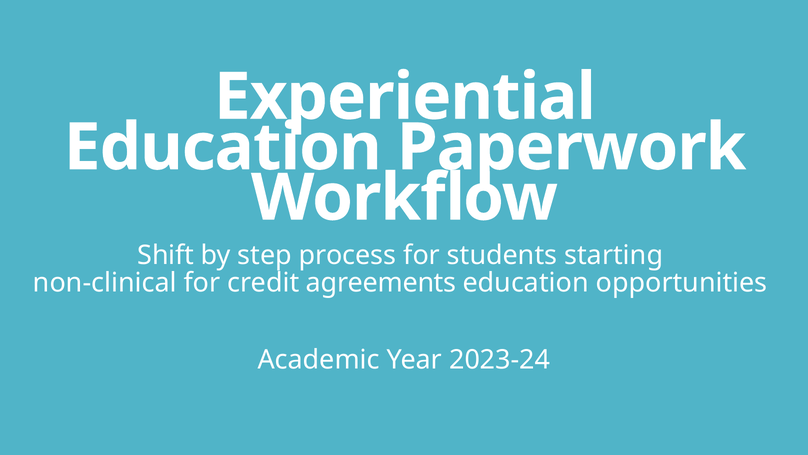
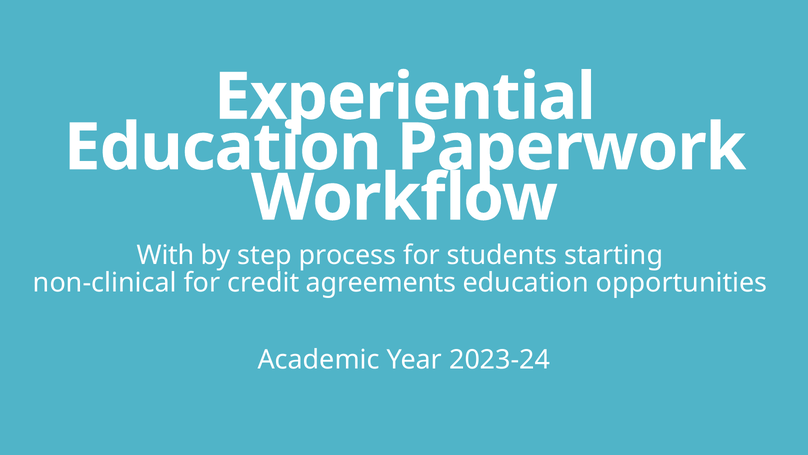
Shift: Shift -> With
